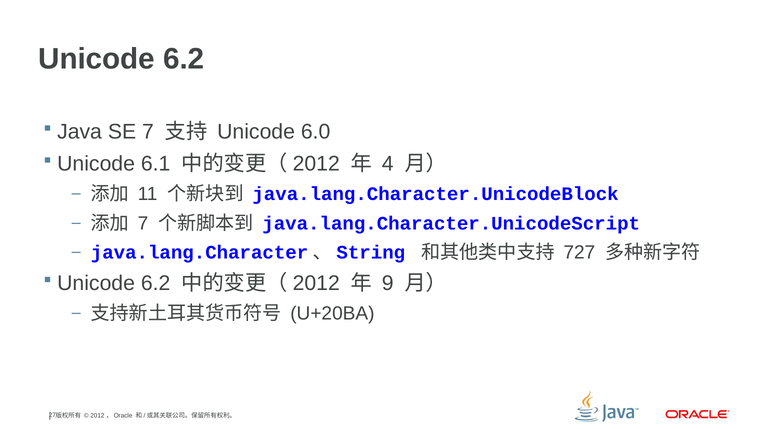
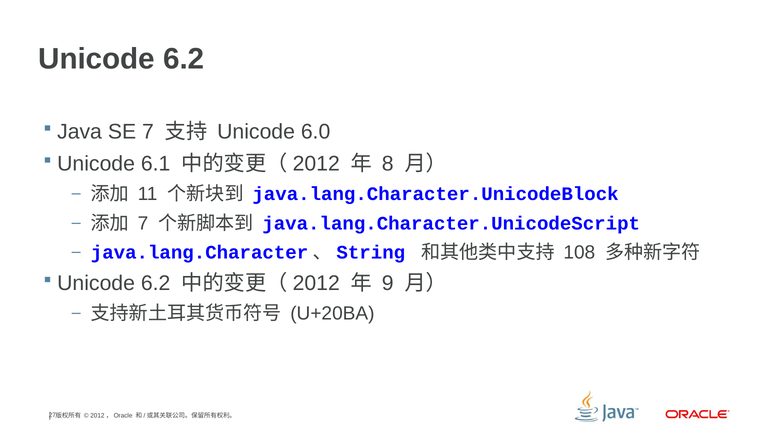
4: 4 -> 8
727: 727 -> 108
